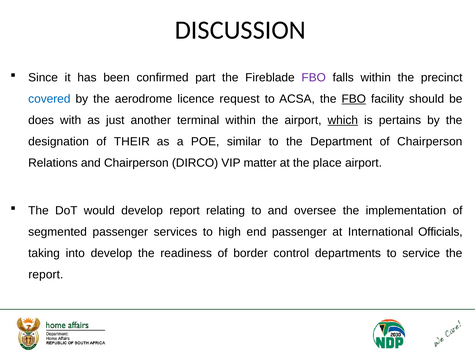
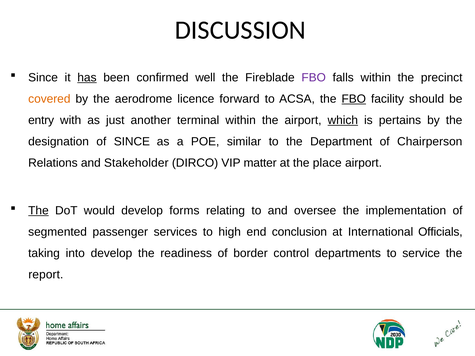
has underline: none -> present
part: part -> well
covered colour: blue -> orange
request: request -> forward
does: does -> entry
of THEIR: THEIR -> SINCE
and Chairperson: Chairperson -> Stakeholder
The at (38, 211) underline: none -> present
develop report: report -> forms
end passenger: passenger -> conclusion
